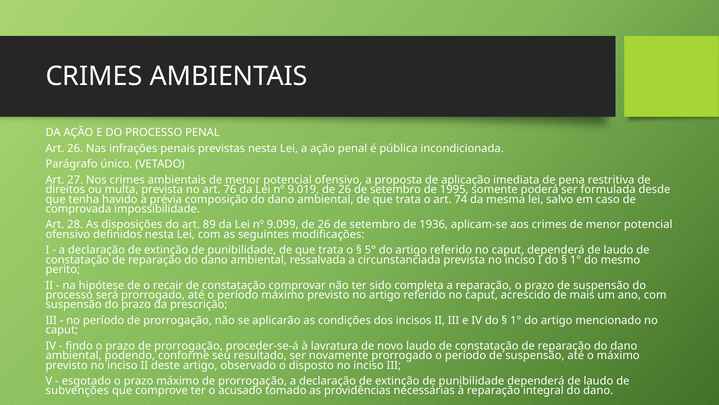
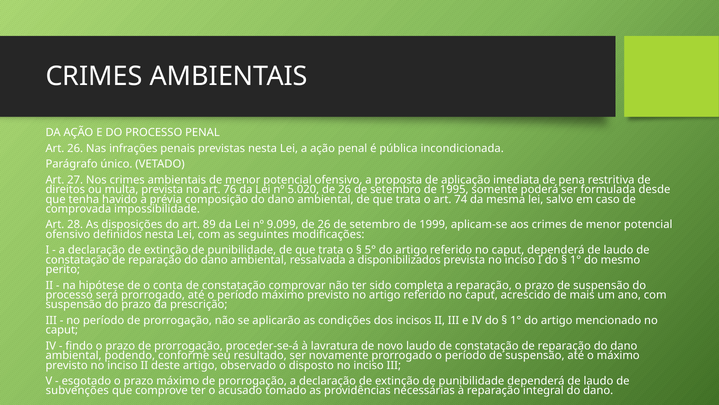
9.019: 9.019 -> 5.020
1936: 1936 -> 1999
circunstanciada: circunstanciada -> disponibilizados
recair: recair -> conta
